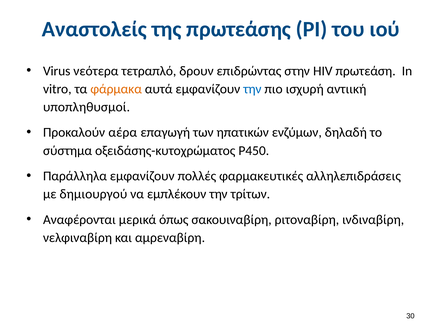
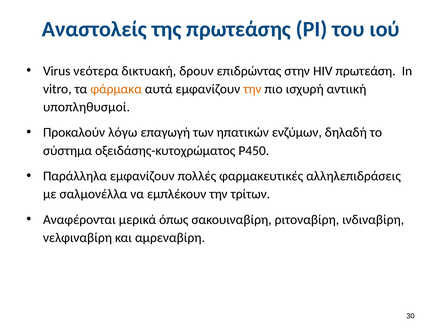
τετραπλό: τετραπλό -> δικτυακή
την at (252, 89) colour: blue -> orange
αέρα: αέρα -> λόγω
δημιουργού: δημιουργού -> σαλμονέλλα
